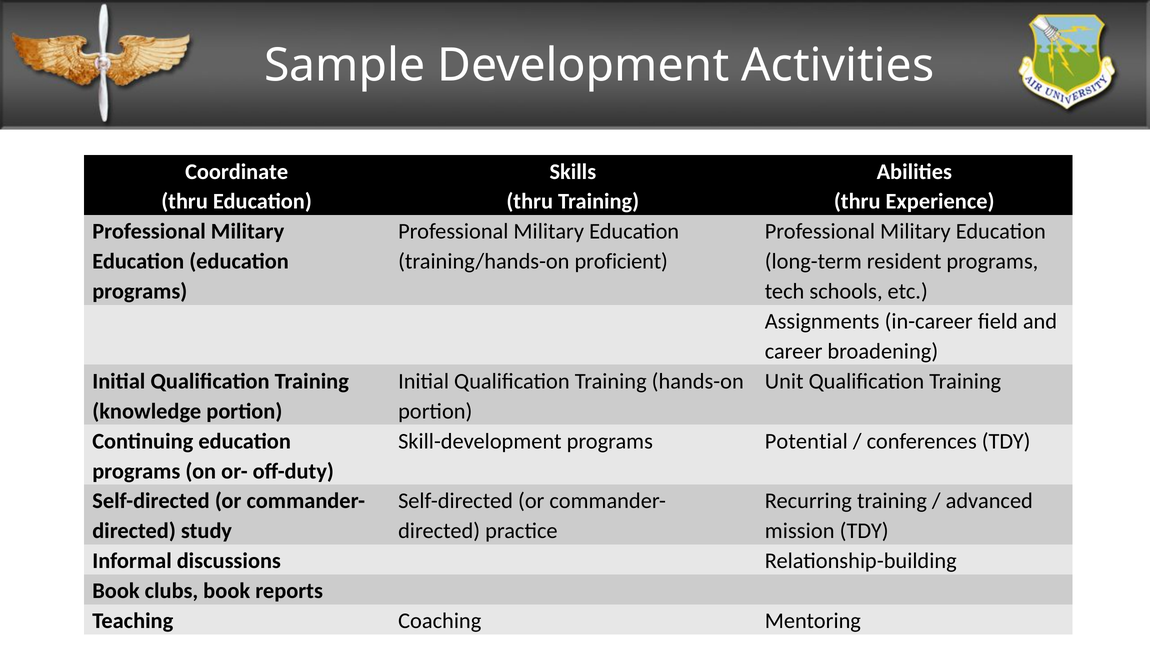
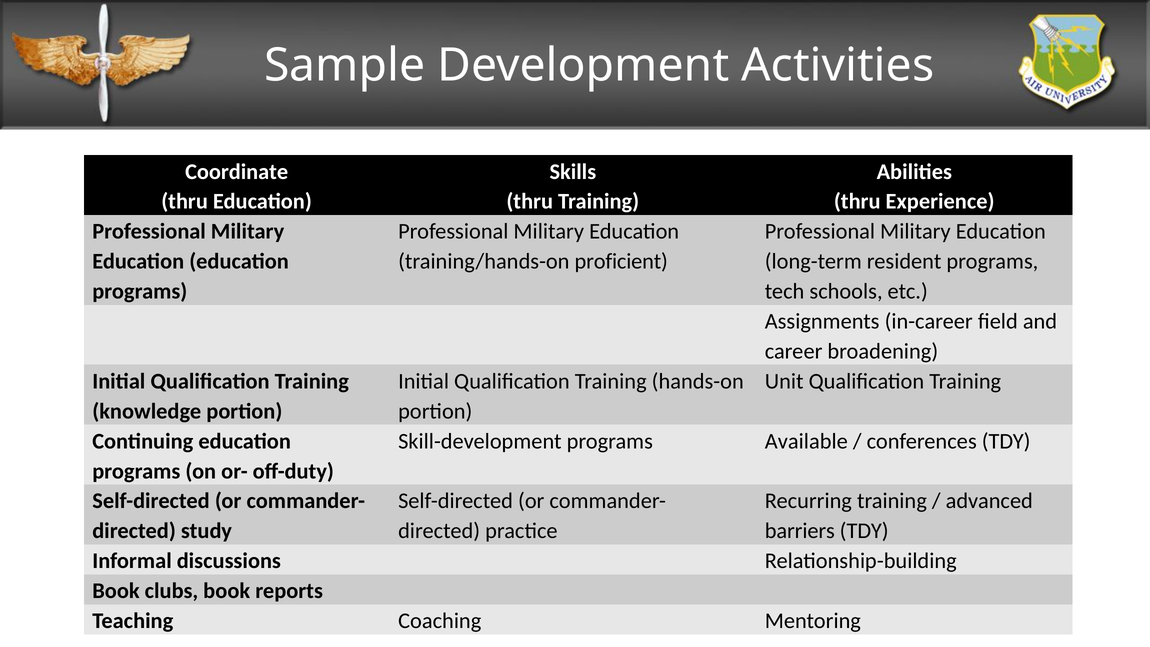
Potential: Potential -> Available
mission: mission -> barriers
